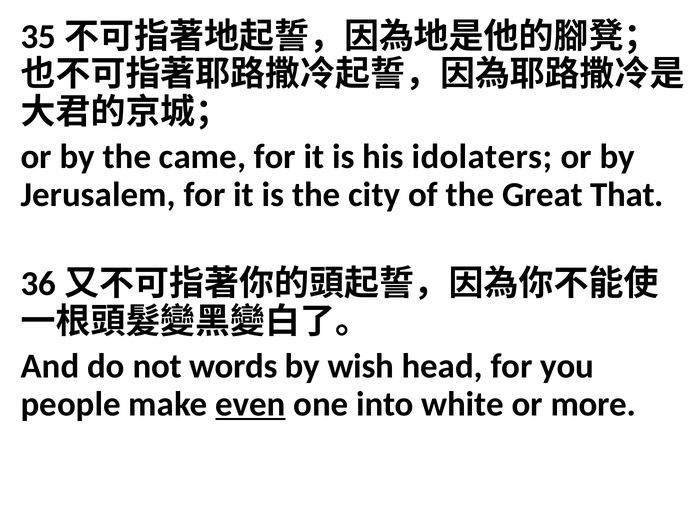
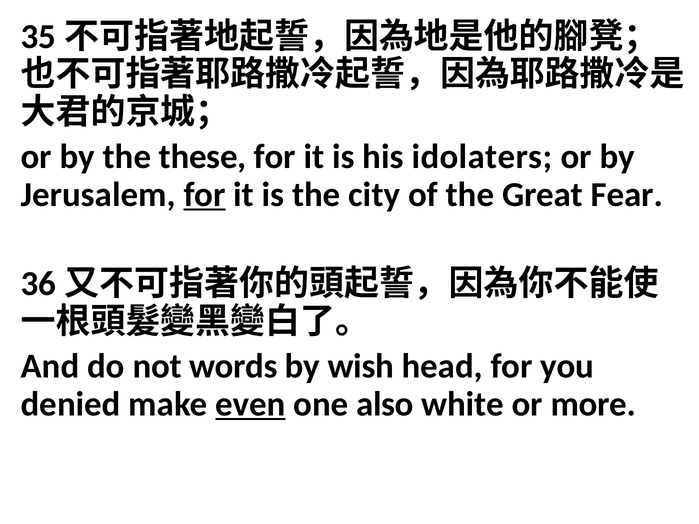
came: came -> these
for at (204, 195) underline: none -> present
That: That -> Fear
people: people -> denied
into: into -> also
